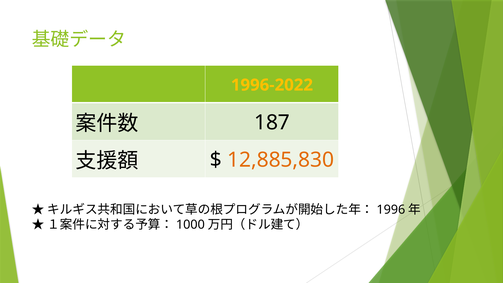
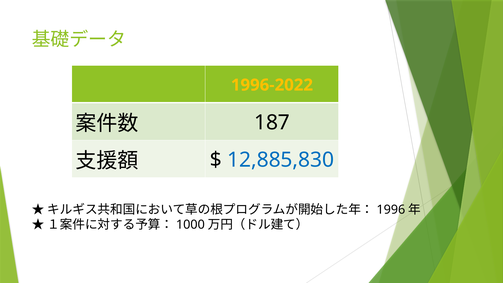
12,885,830 colour: orange -> blue
